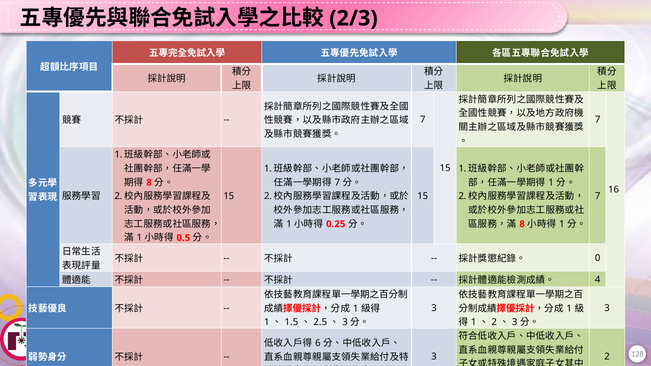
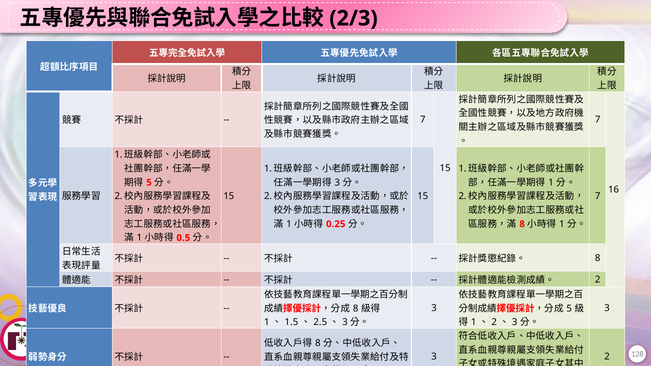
8 at (149, 183): 8 -> 5
7 at (337, 183): 7 -> 3
0 at (598, 258): 0 -> 8
4 at (598, 280): 4 -> 2
1 at (356, 309): 1 -> 8
1 at (569, 309): 1 -> 5
6 at (318, 343): 6 -> 8
